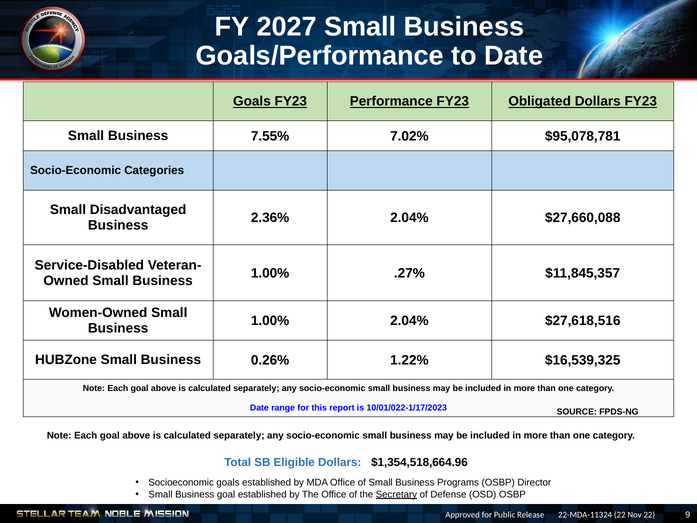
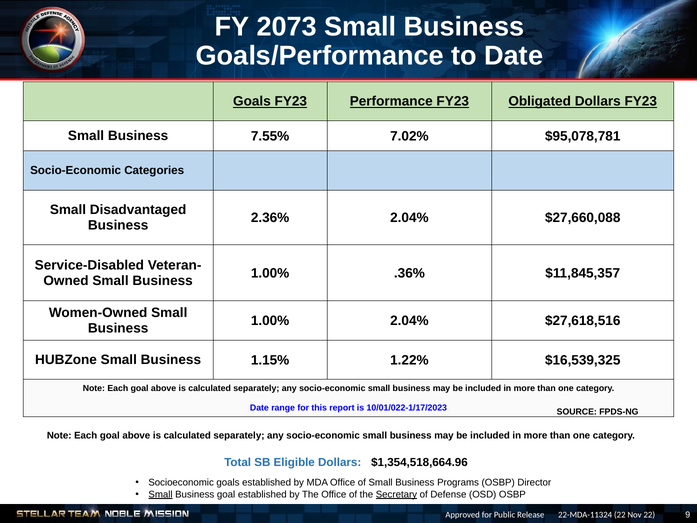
2027: 2027 -> 2073
.27%: .27% -> .36%
0.26%: 0.26% -> 1.15%
Small at (161, 494) underline: none -> present
